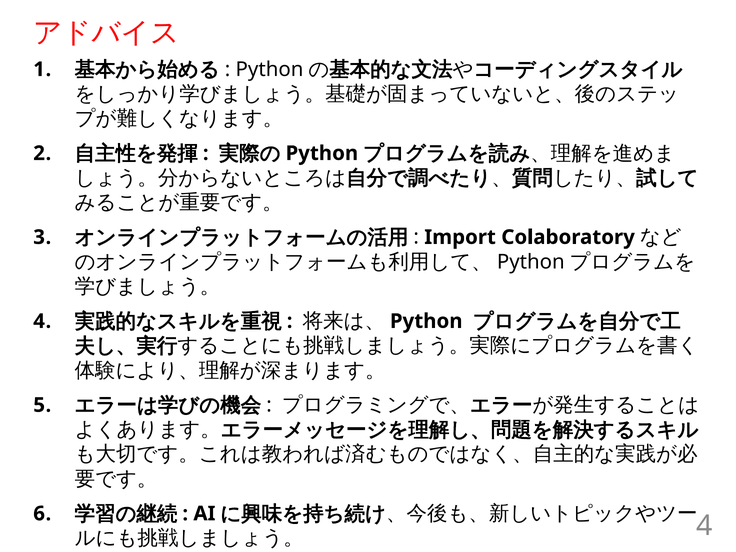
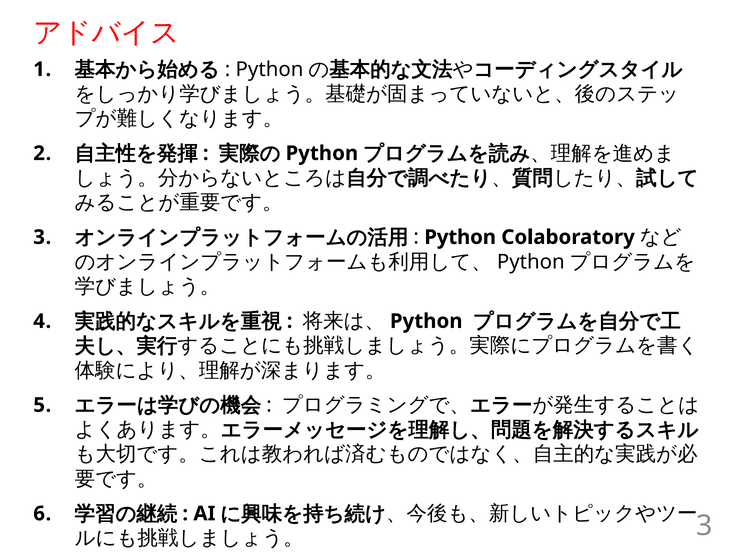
Import at (460, 237): Import -> Python
4 at (704, 526): 4 -> 3
